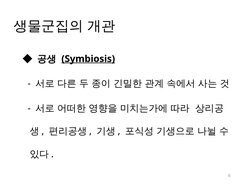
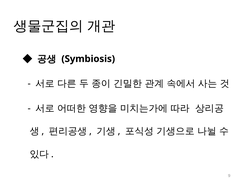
Symbiosis underline: present -> none
